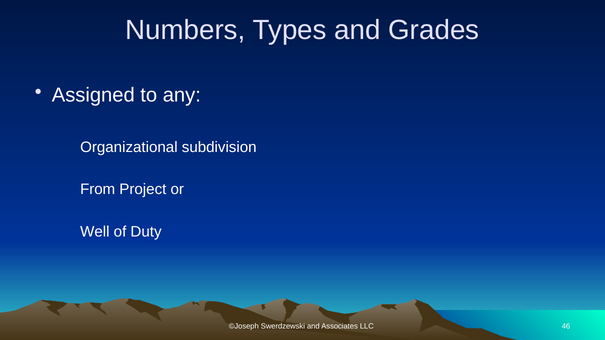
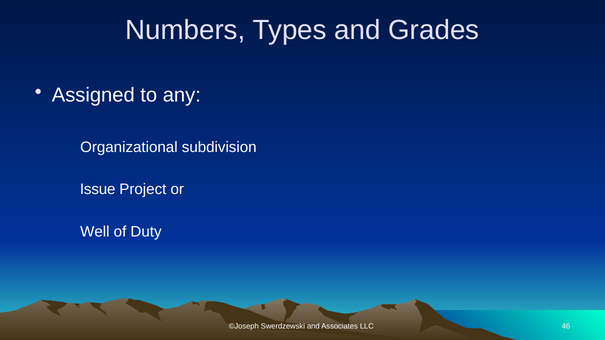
From: From -> Issue
